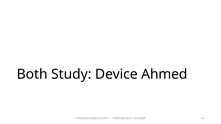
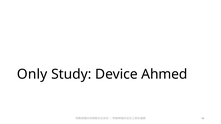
Both: Both -> Only
